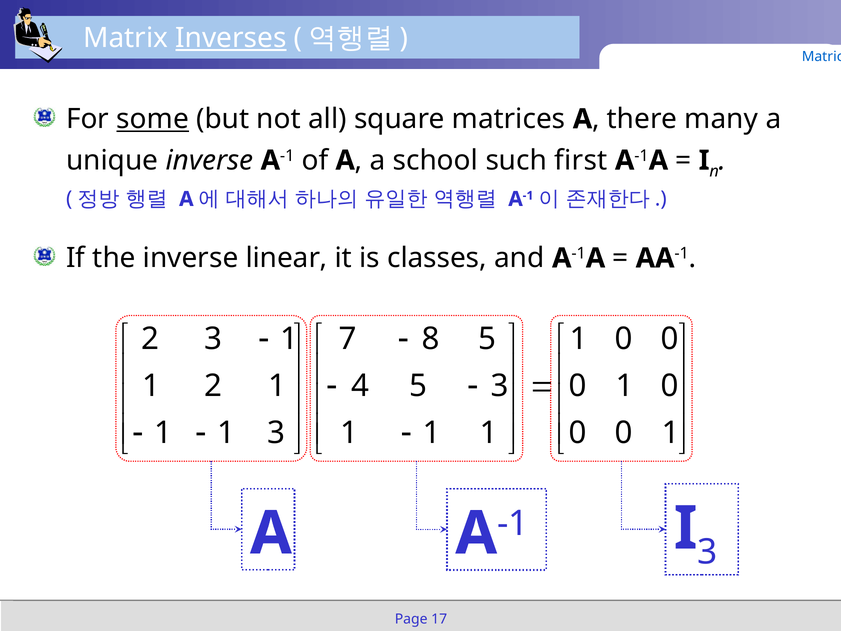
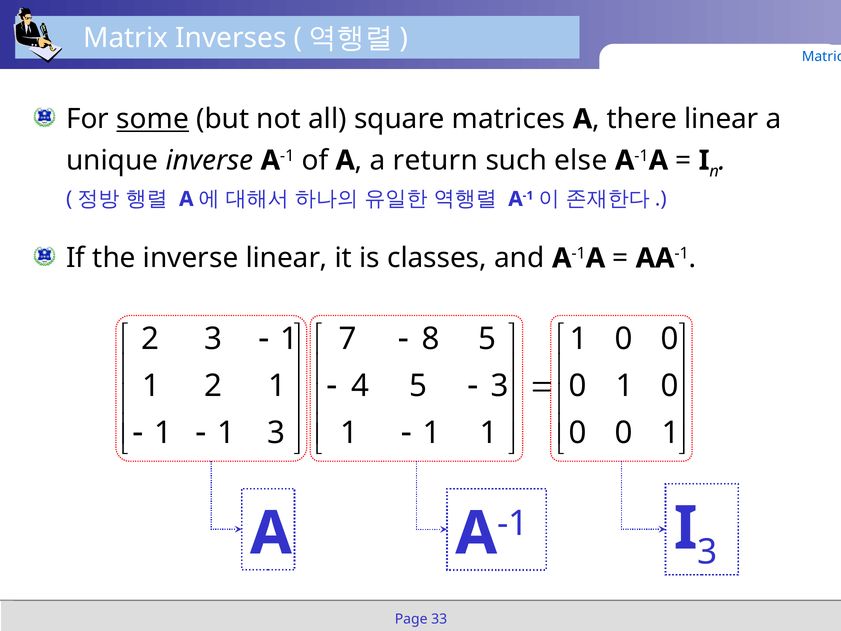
Inverses underline: present -> none
there many: many -> linear
school: school -> return
first: first -> else
17: 17 -> 33
